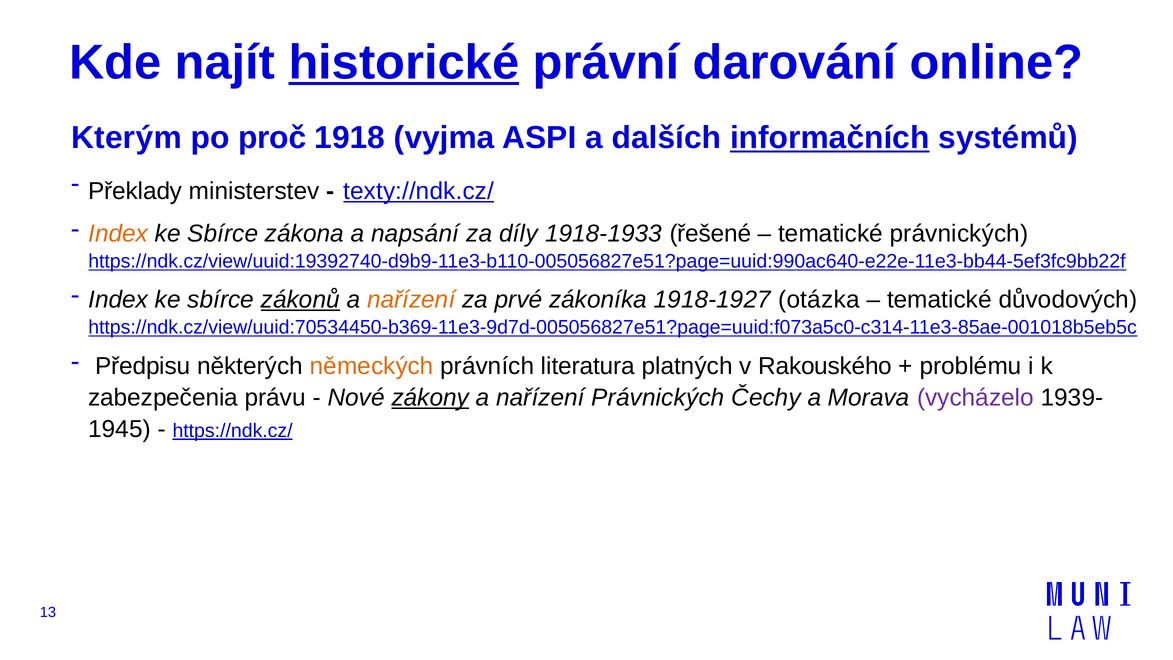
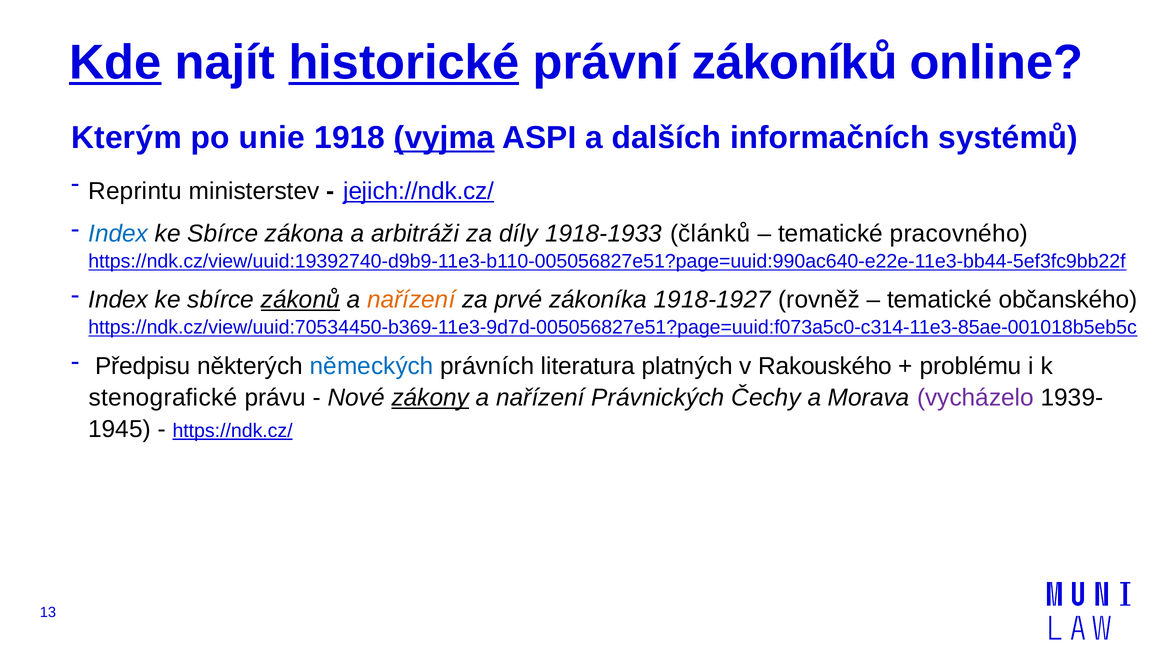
Kde underline: none -> present
darování: darování -> zákoníků
proč: proč -> unie
vyjma underline: none -> present
informačních underline: present -> none
Překlady: Překlady -> Reprintu
texty://ndk.cz/: texty://ndk.cz/ -> jejich://ndk.cz/
Index at (118, 234) colour: orange -> blue
napsání: napsání -> arbitráži
řešené: řešené -> článků
tematické právnických: právnických -> pracovného
otázka: otázka -> rovněž
důvodových: důvodových -> občanského
německých colour: orange -> blue
zabezpečenia: zabezpečenia -> stenografické
